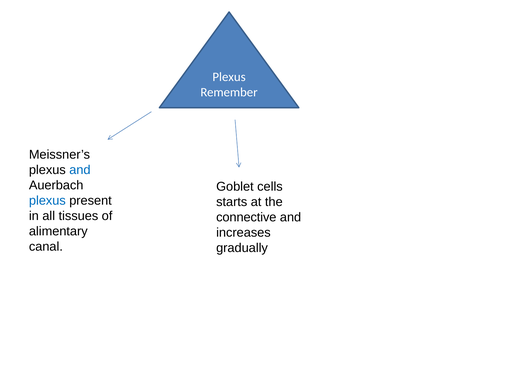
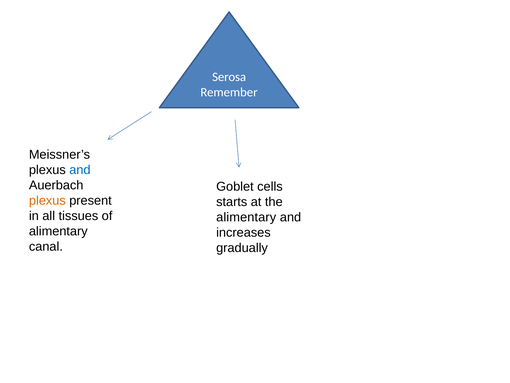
Plexus at (229, 77): Plexus -> Serosa
plexus at (47, 200) colour: blue -> orange
connective at (246, 217): connective -> alimentary
